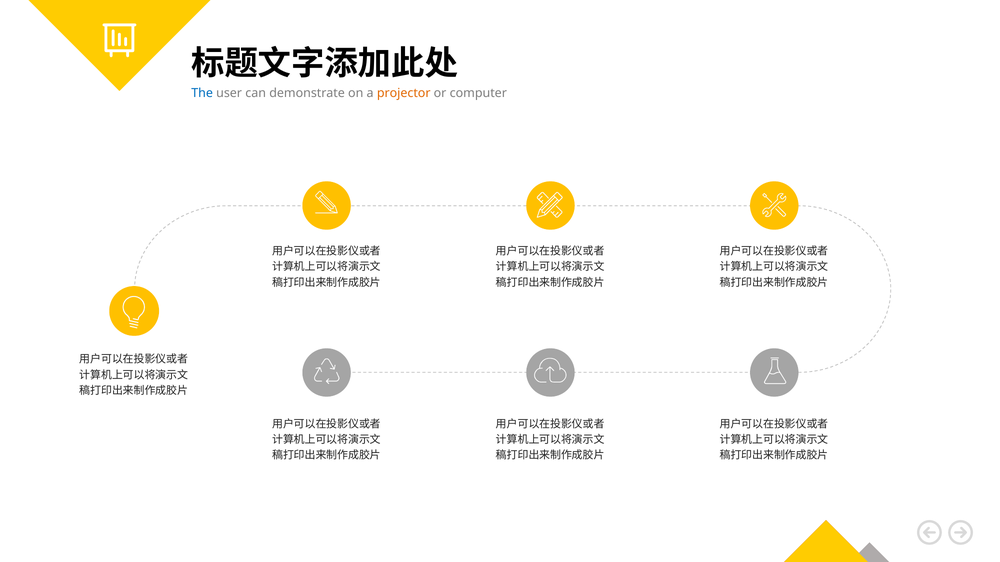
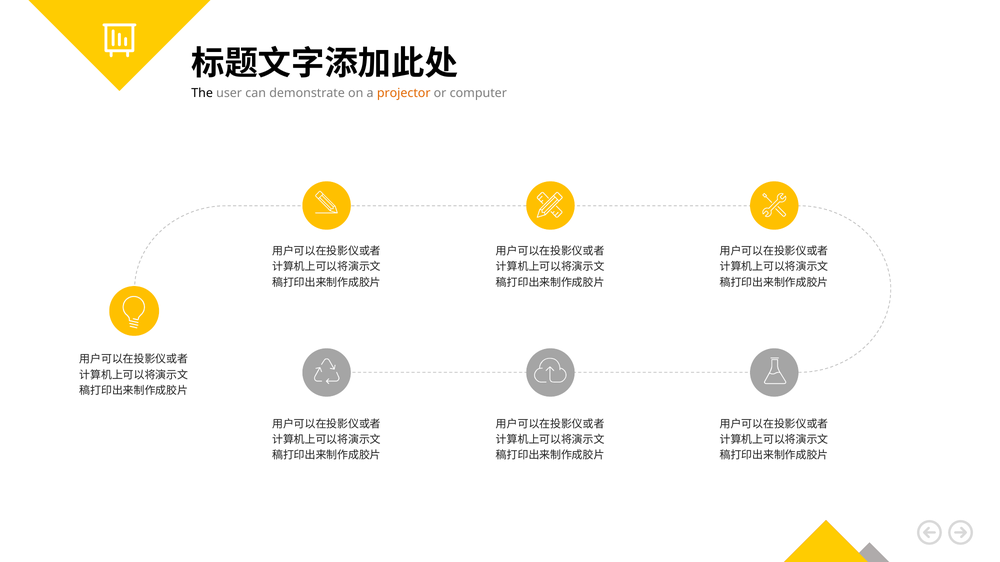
The colour: blue -> black
